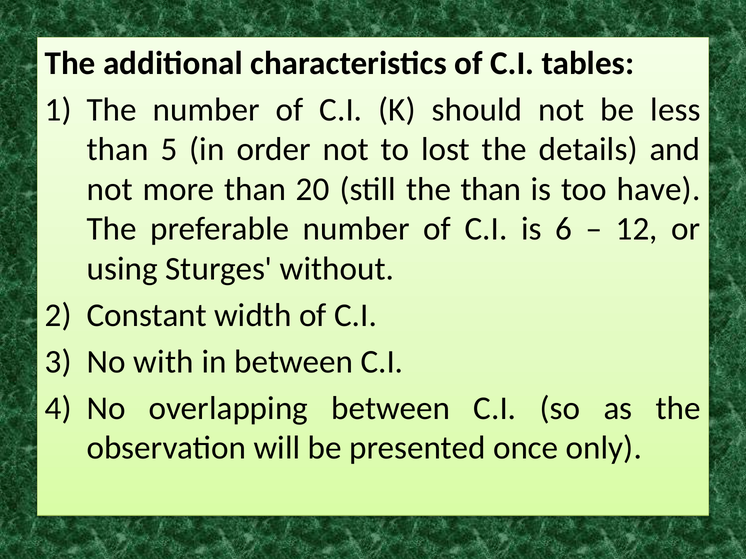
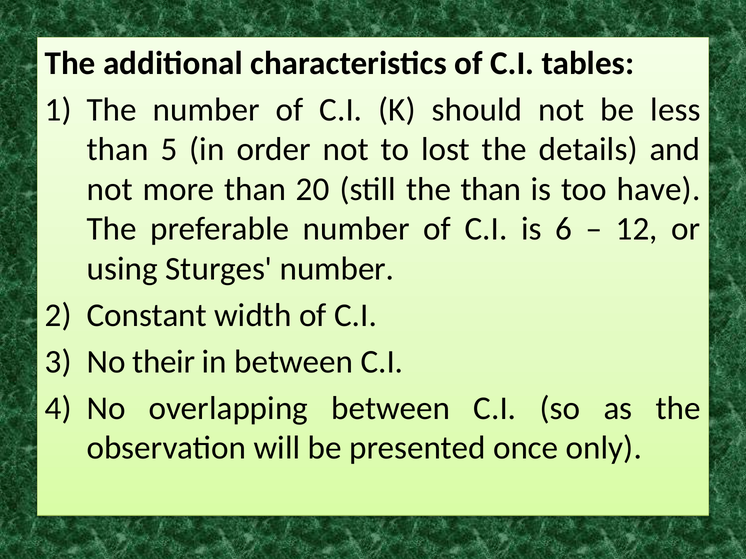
Sturges without: without -> number
with: with -> their
